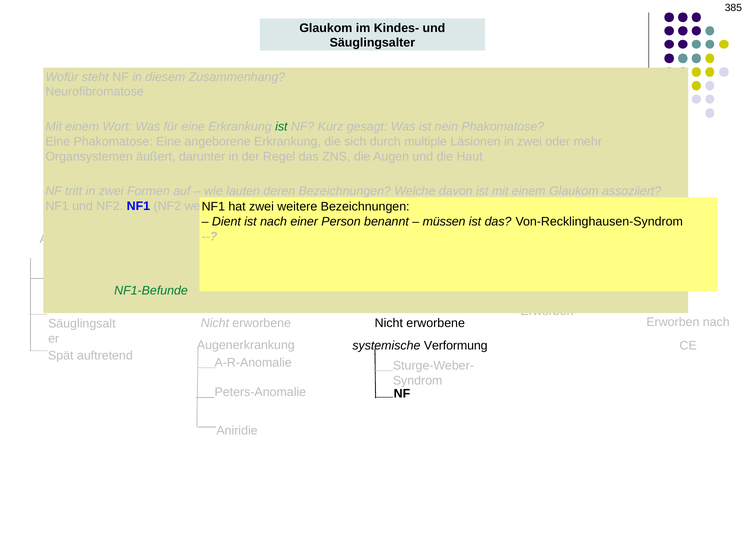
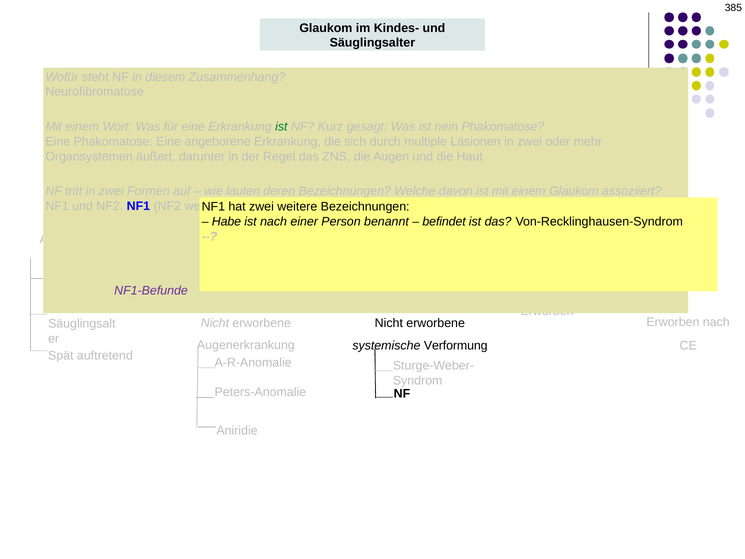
Dient: Dient -> Habe
müssen: müssen -> befindet
NF1-Befunde colour: green -> purple
